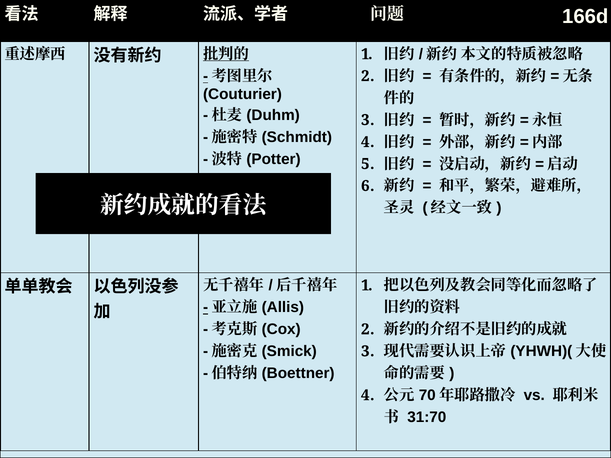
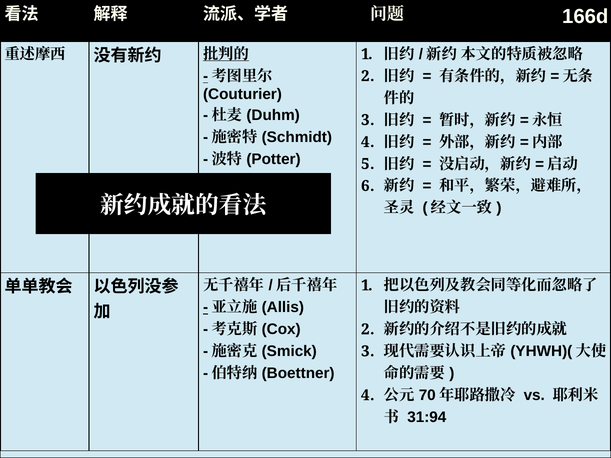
31:70: 31:70 -> 31:94
